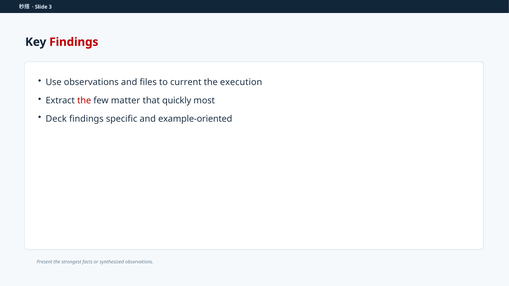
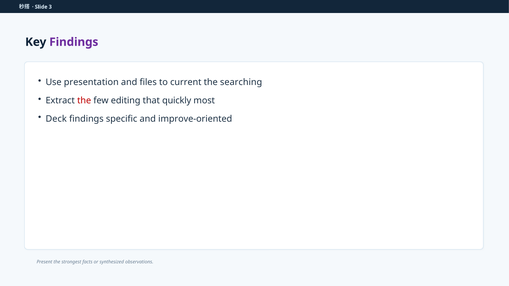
Findings at (74, 42) colour: red -> purple
Use observations: observations -> presentation
execution: execution -> searching
matter: matter -> editing
example-oriented: example-oriented -> improve-oriented
